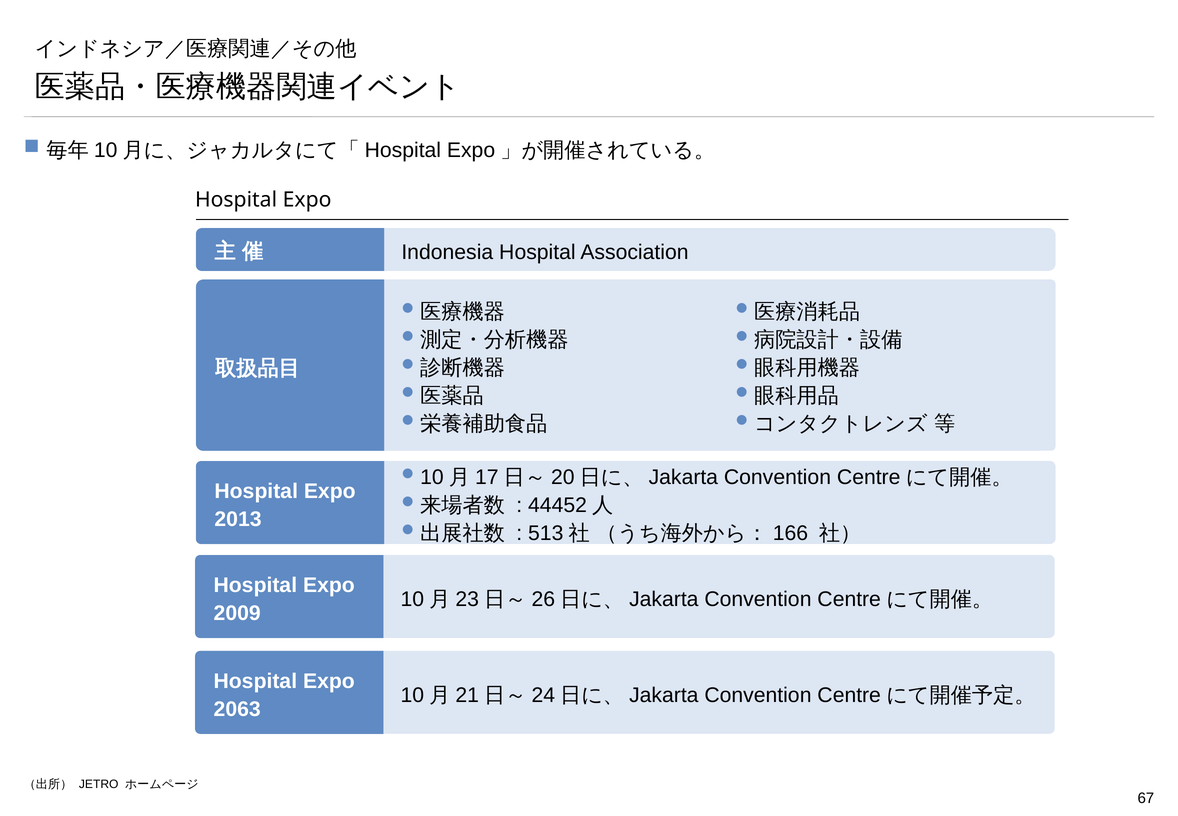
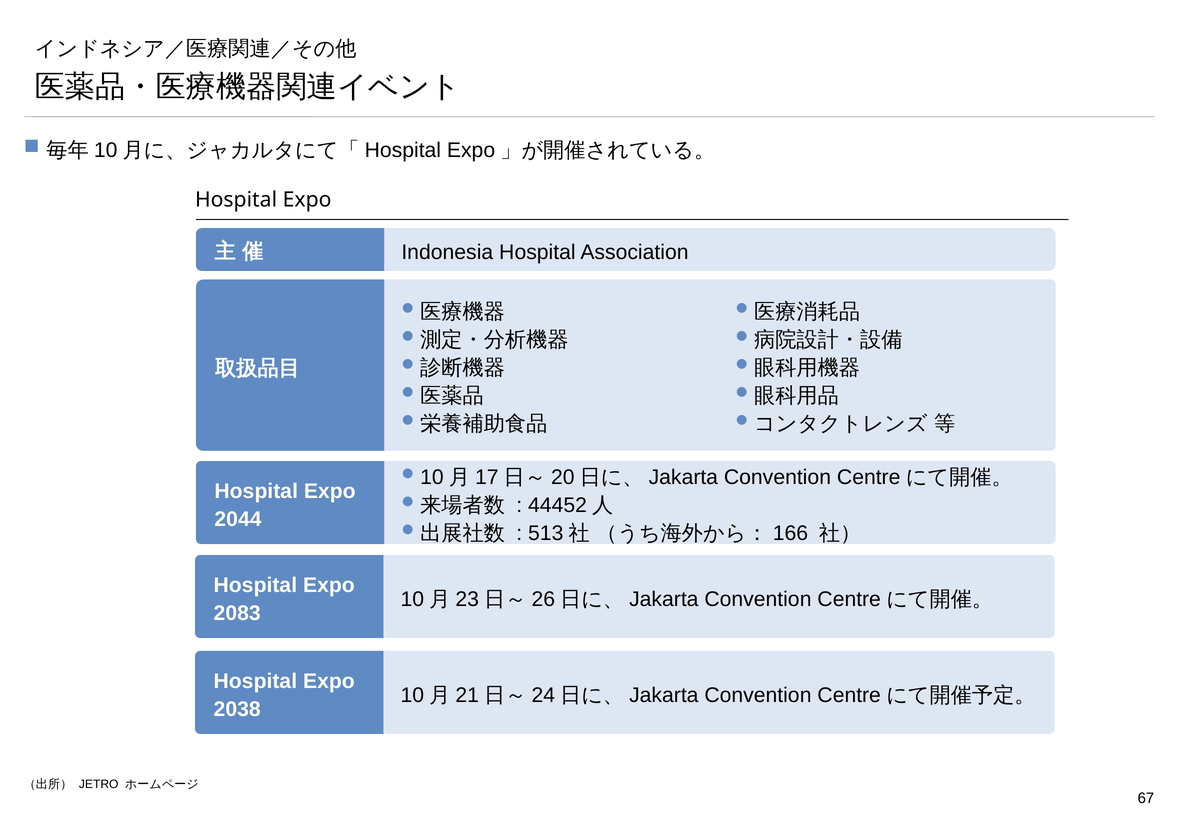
2013: 2013 -> 2044
2009: 2009 -> 2083
2063: 2063 -> 2038
